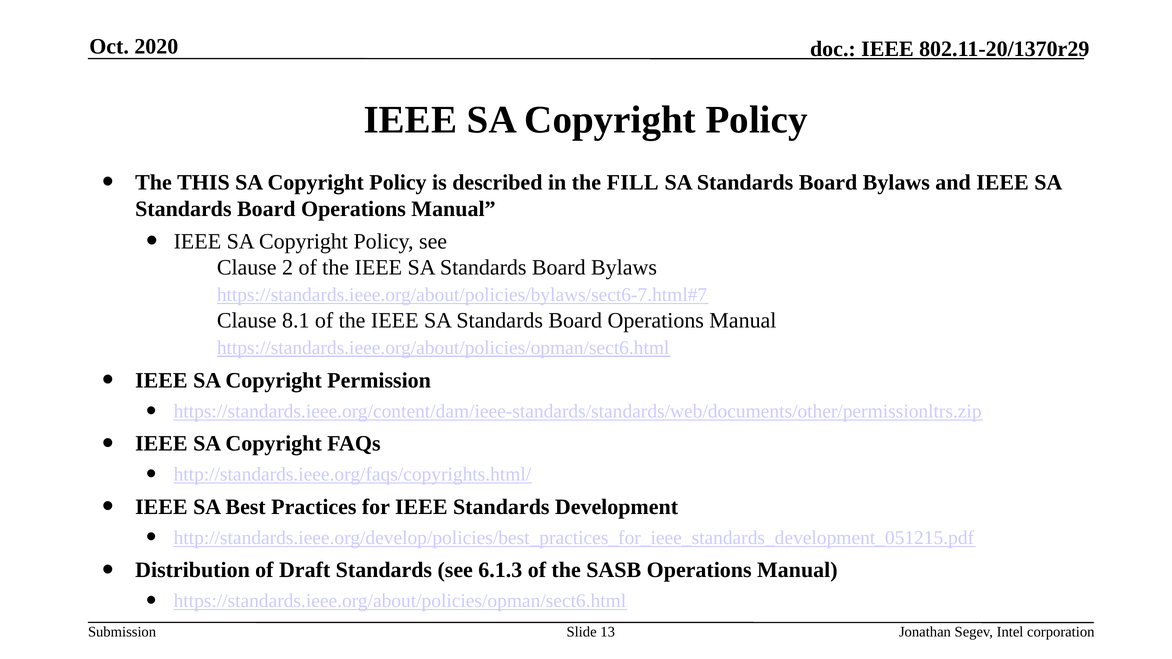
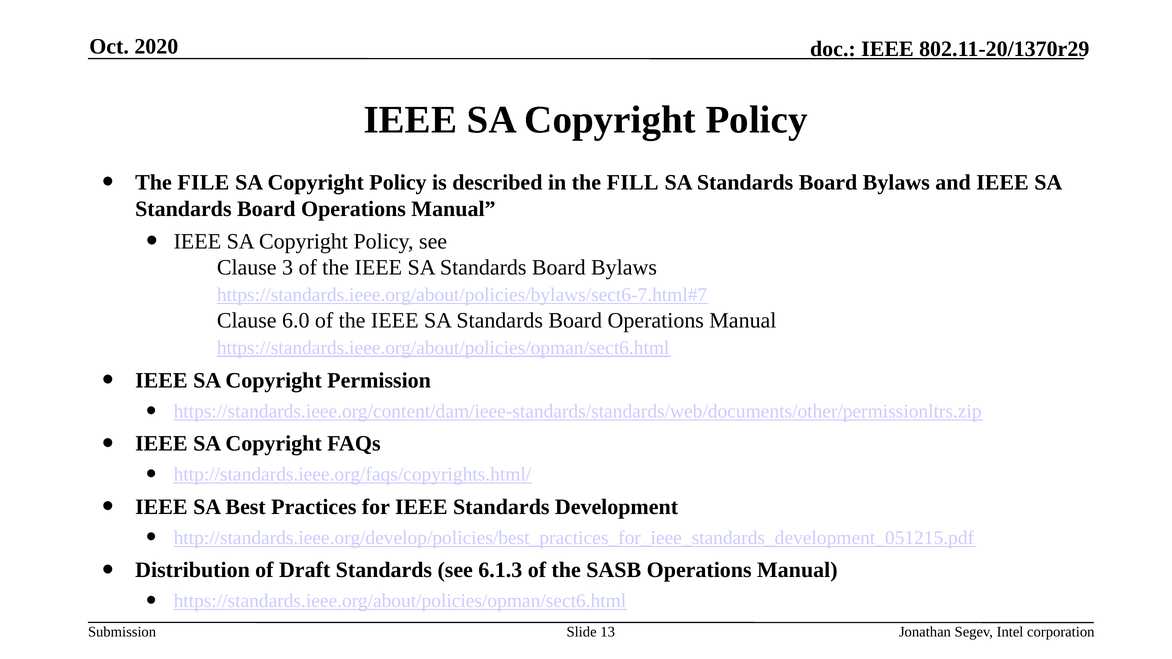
THIS: THIS -> FILE
2: 2 -> 3
8.1: 8.1 -> 6.0
